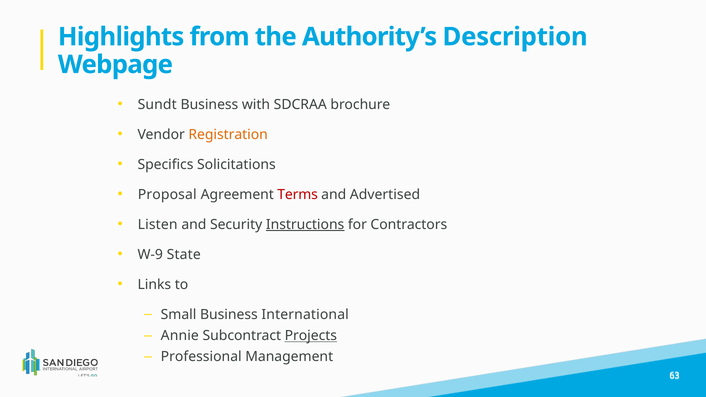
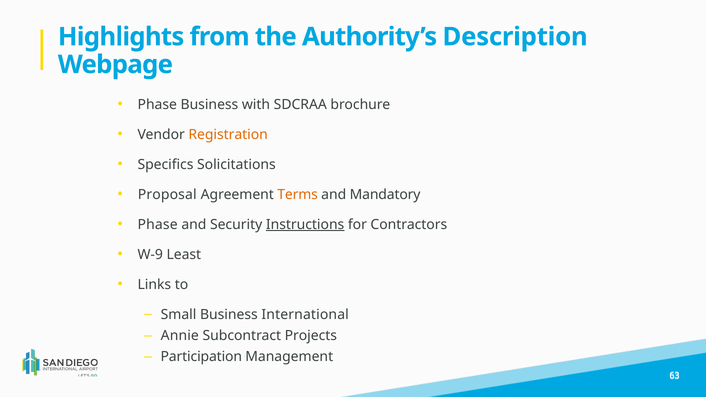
Sundt at (157, 105): Sundt -> Phase
Terms colour: red -> orange
Advertised: Advertised -> Mandatory
Listen at (158, 225): Listen -> Phase
State: State -> Least
Projects underline: present -> none
Professional: Professional -> Participation
